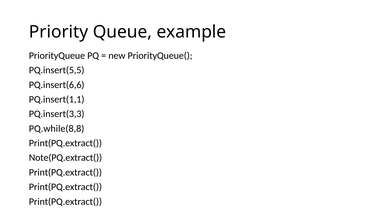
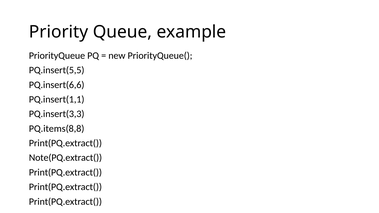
PQ.while(8,8: PQ.while(8,8 -> PQ.items(8,8
